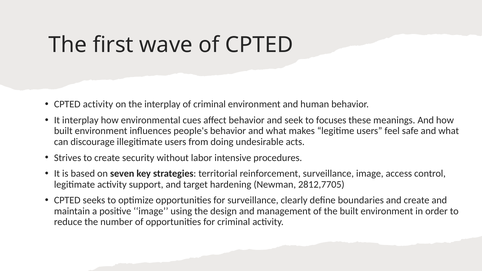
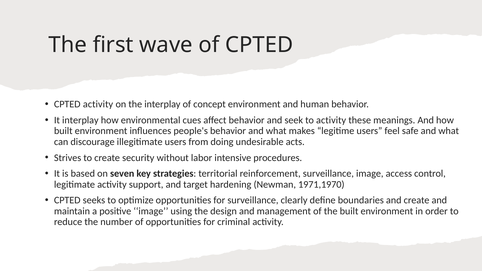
of criminal: criminal -> concept
to focuses: focuses -> activity
2812,7705: 2812,7705 -> 1971,1970
